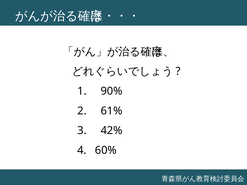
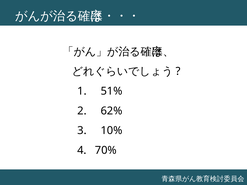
90%: 90% -> 51%
61%: 61% -> 62%
42%: 42% -> 10%
60%: 60% -> 70%
